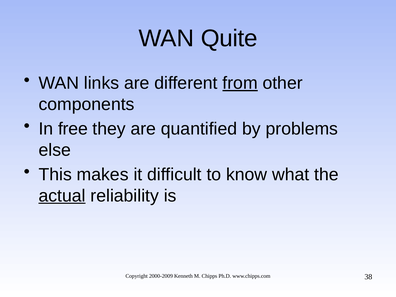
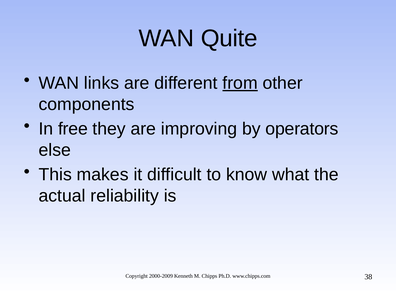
quantified: quantified -> improving
problems: problems -> operators
actual underline: present -> none
